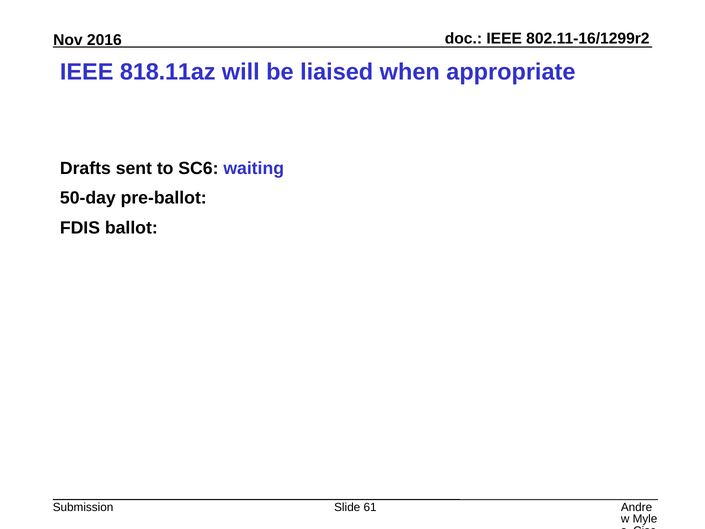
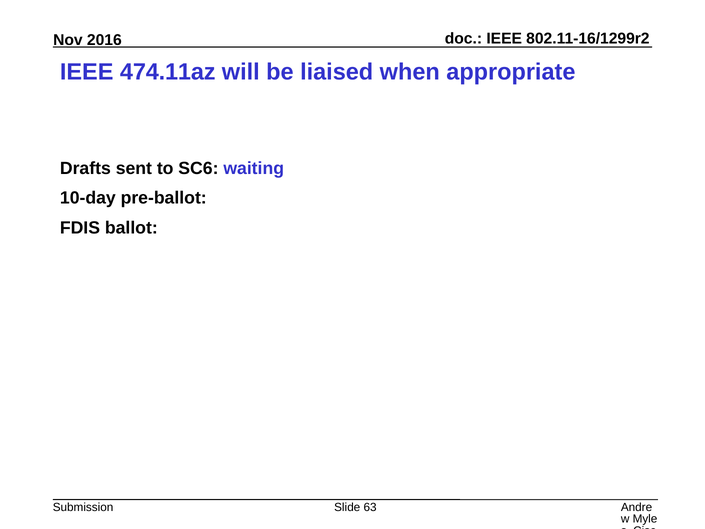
818.11az: 818.11az -> 474.11az
50-day: 50-day -> 10-day
61: 61 -> 63
